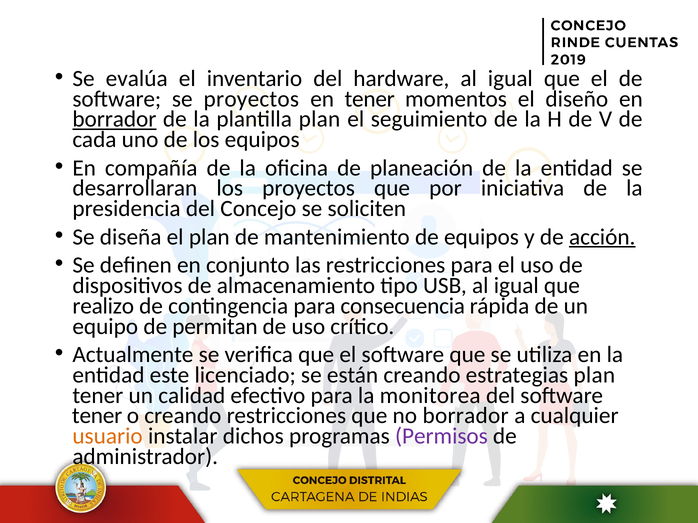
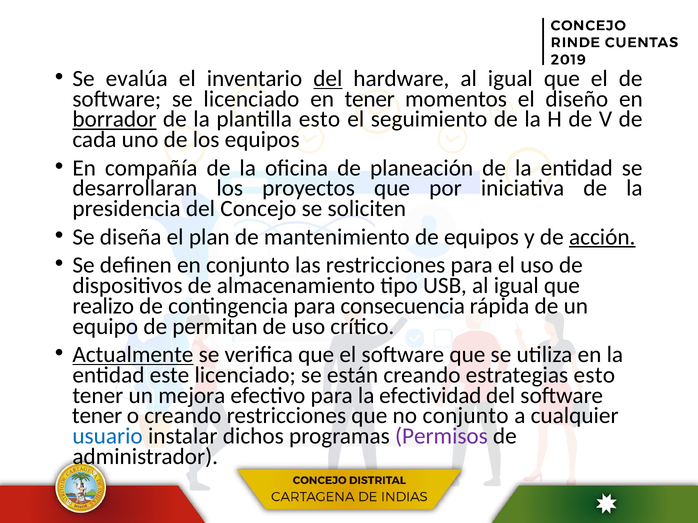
del at (328, 79) underline: none -> present
se proyectos: proyectos -> licenciado
plantilla plan: plan -> esto
Actualmente underline: none -> present
estrategias plan: plan -> esto
calidad: calidad -> mejora
monitorea: monitorea -> efectividad
no borrador: borrador -> conjunto
usuario colour: orange -> blue
